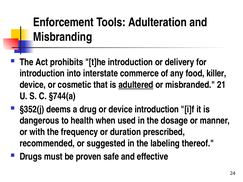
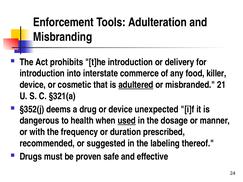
§744(a: §744(a -> §321(a
device introduction: introduction -> unexpected
used underline: none -> present
